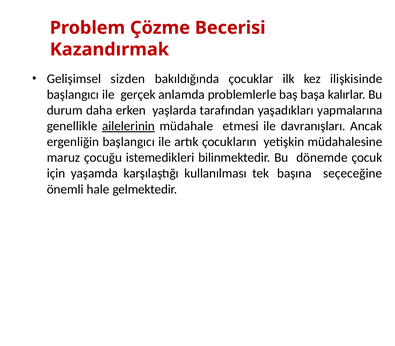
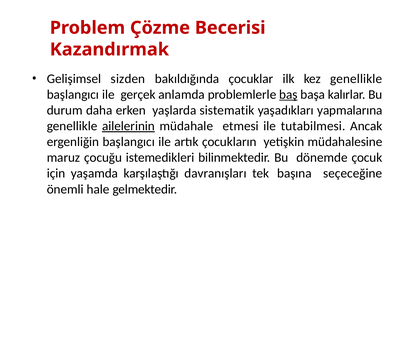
kez ilişkisinde: ilişkisinde -> genellikle
baş underline: none -> present
tarafından: tarafından -> sistematik
davranışları: davranışları -> tutabilmesi
kullanılması: kullanılması -> davranışları
